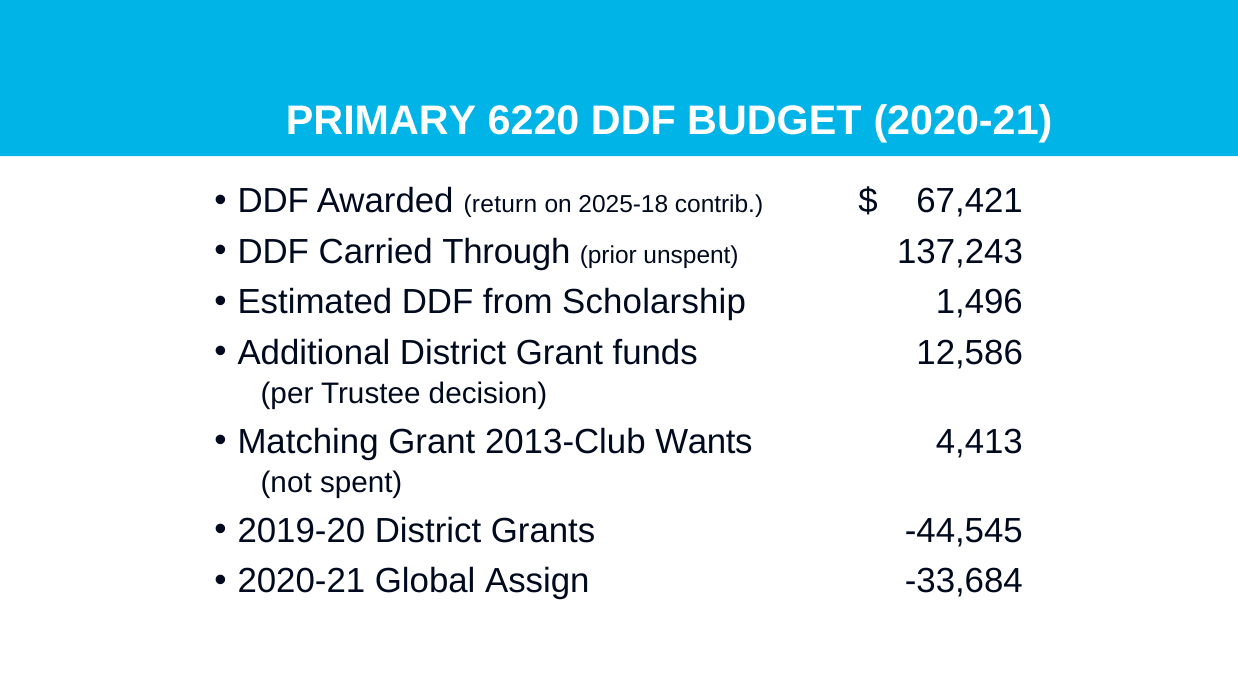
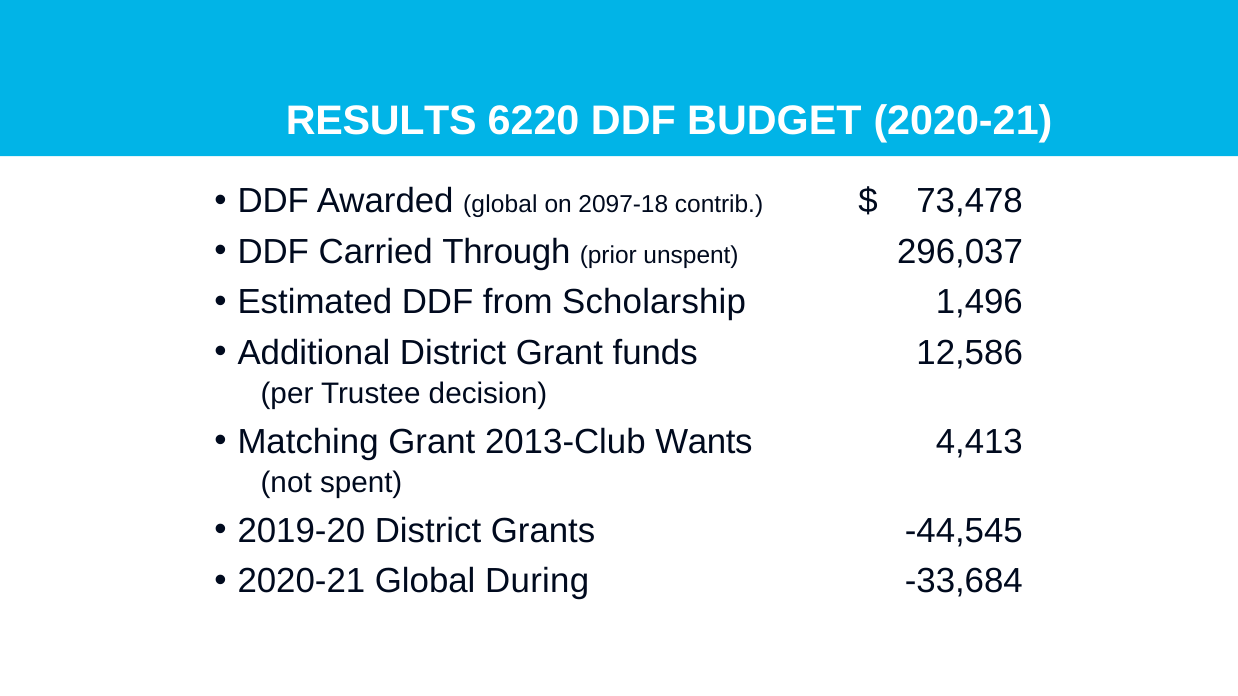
PRIMARY: PRIMARY -> RESULTS
Awarded return: return -> global
2025-18: 2025-18 -> 2097-18
67,421: 67,421 -> 73,478
137,243: 137,243 -> 296,037
Assign: Assign -> During
